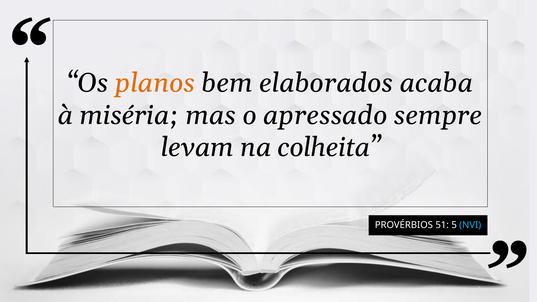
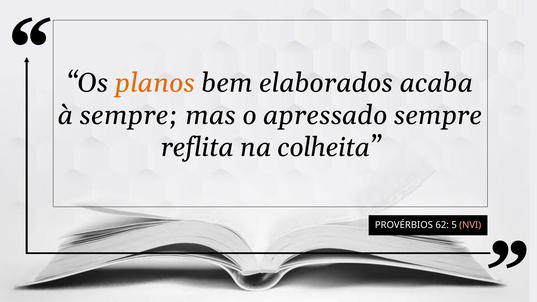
à miséria: miséria -> sempre
levam: levam -> reflita
51: 51 -> 62
NVI colour: light blue -> pink
